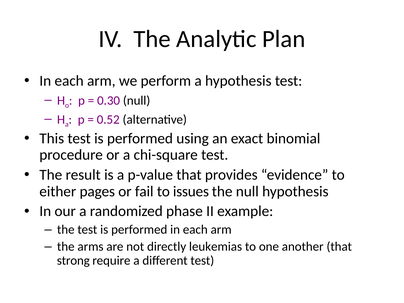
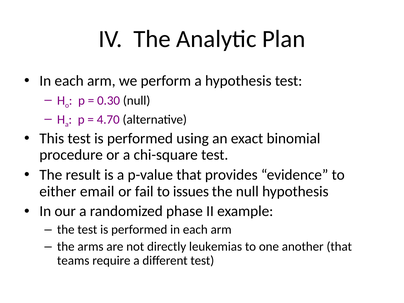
0.52: 0.52 -> 4.70
pages: pages -> email
strong: strong -> teams
